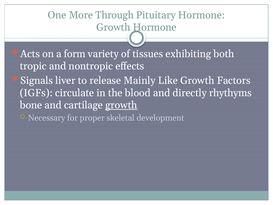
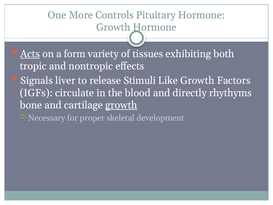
Through: Through -> Controls
Acts underline: none -> present
Mainly: Mainly -> Stimuli
